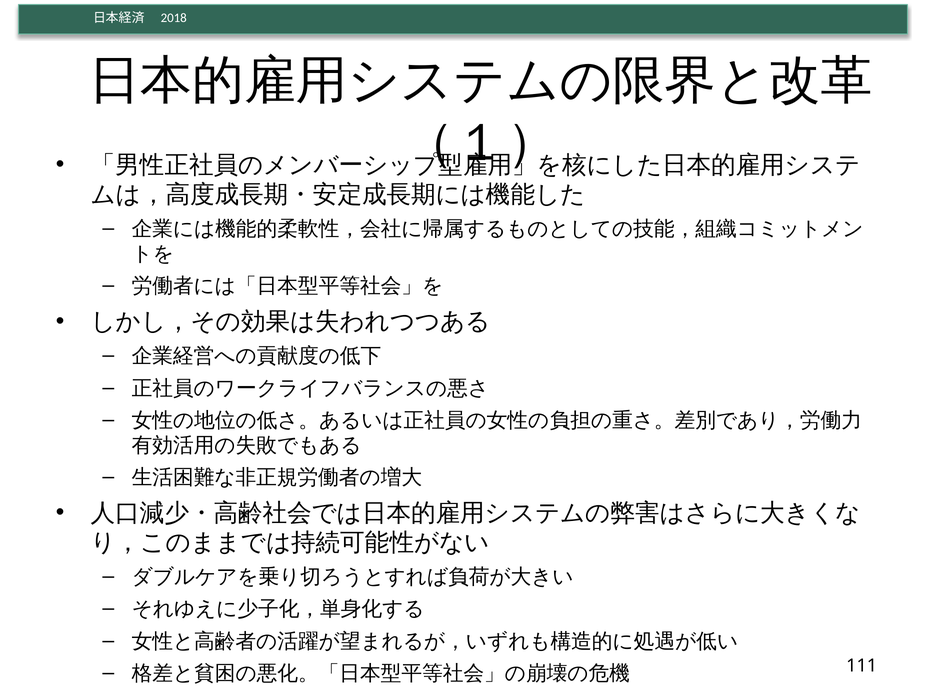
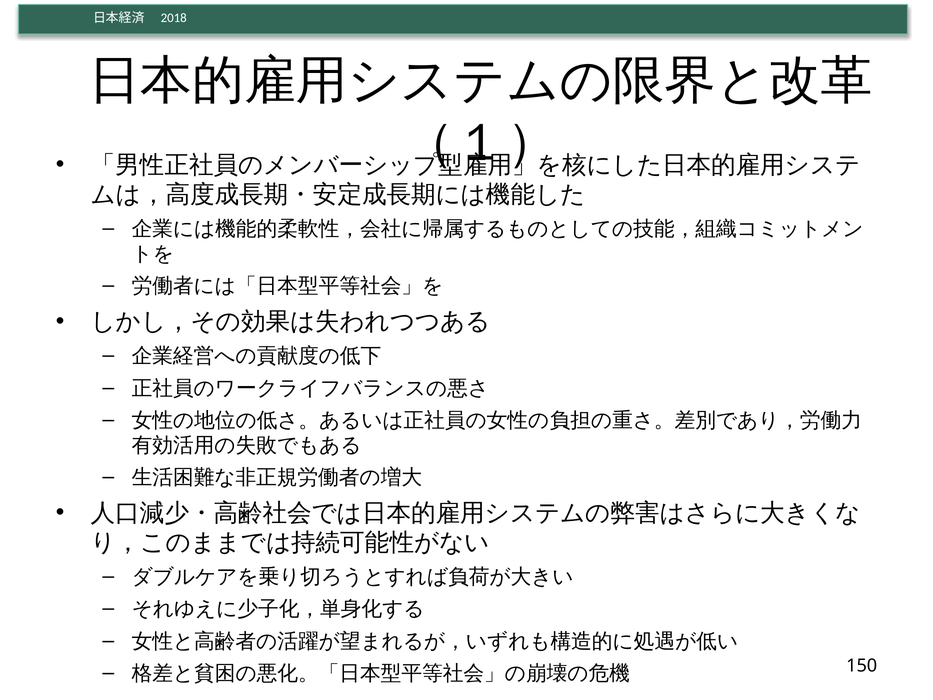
111: 111 -> 150
